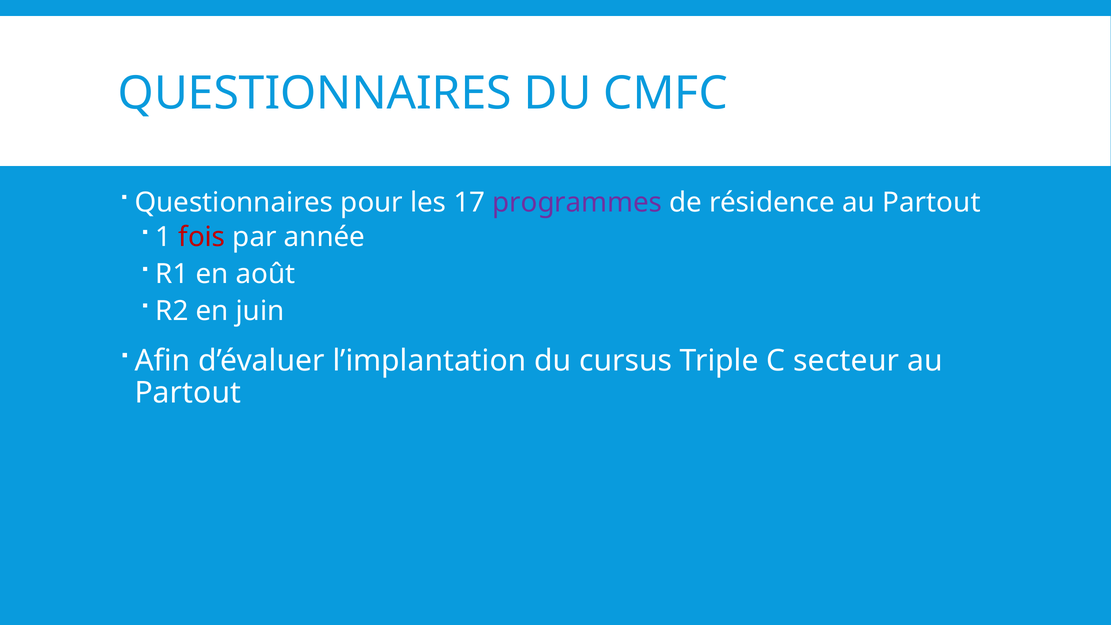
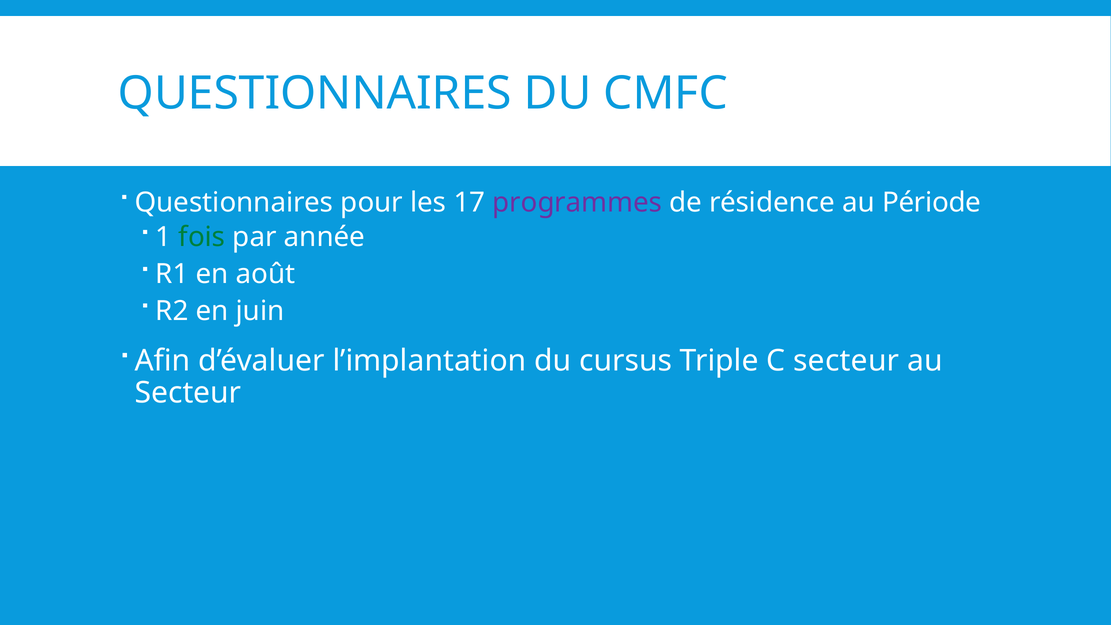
résidence au Partout: Partout -> Période
fois colour: red -> green
Partout at (188, 393): Partout -> Secteur
